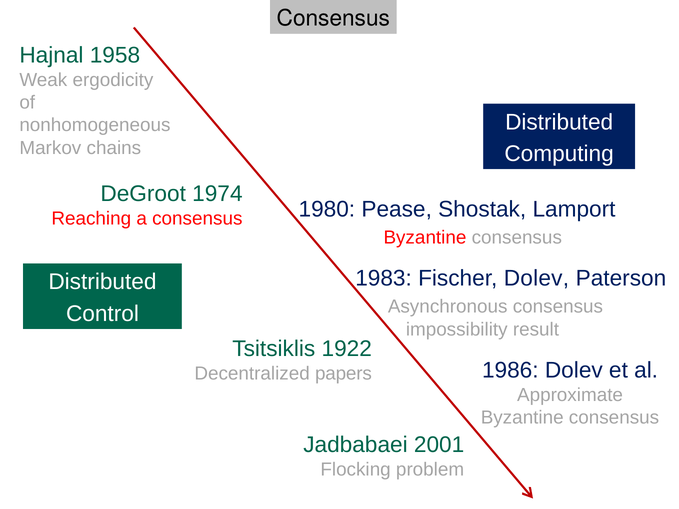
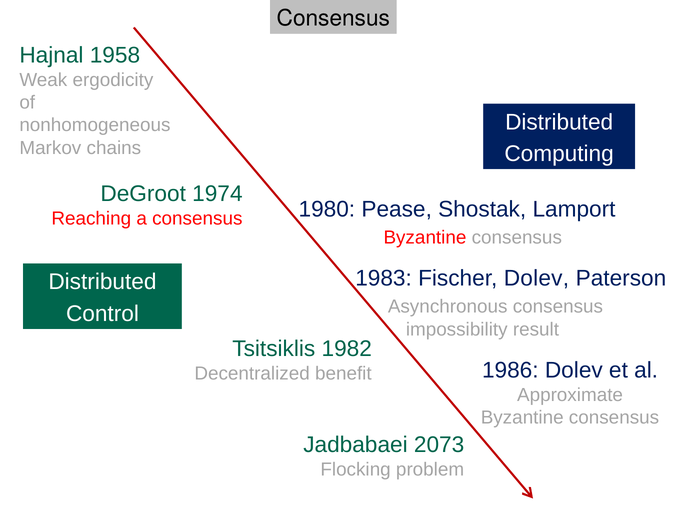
1922: 1922 -> 1982
papers: papers -> benefit
2001: 2001 -> 2073
